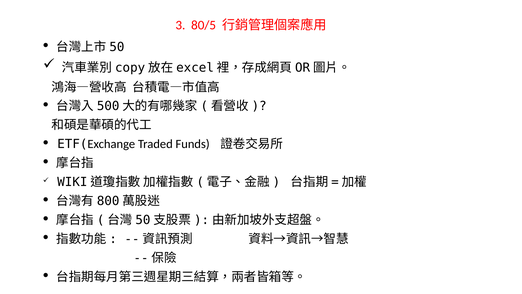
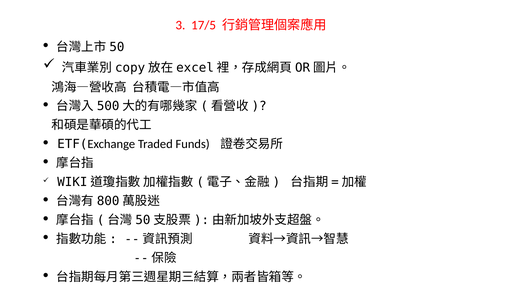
80/5: 80/5 -> 17/5
